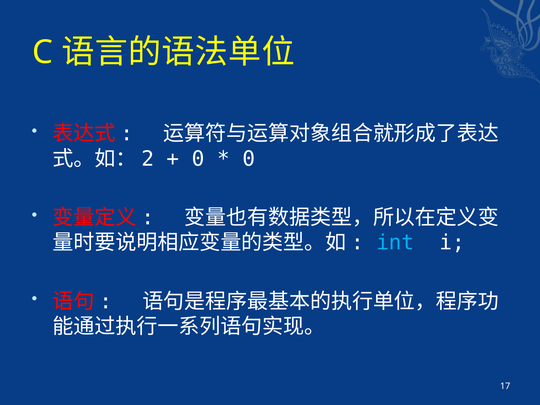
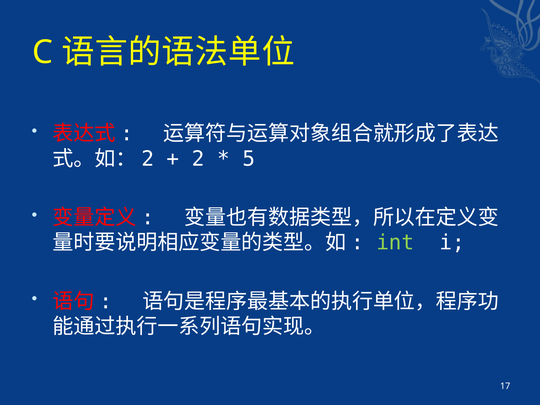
0 at (198, 159): 0 -> 2
0 at (249, 159): 0 -> 5
int colour: light blue -> light green
